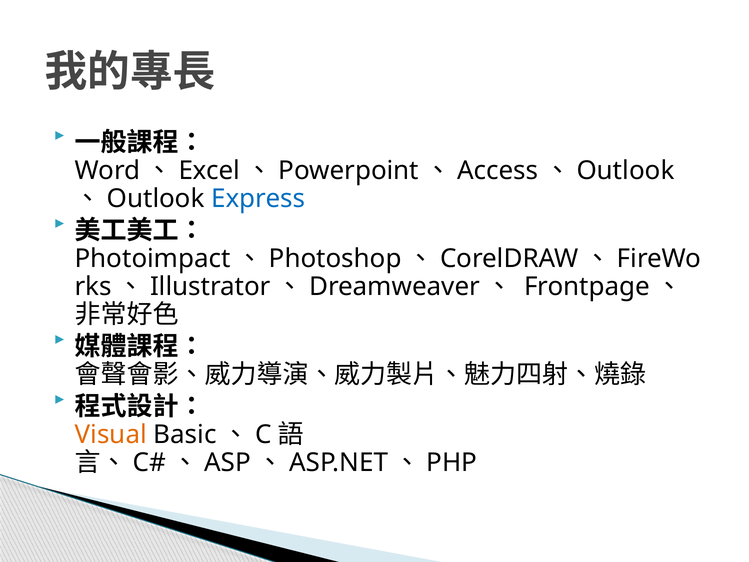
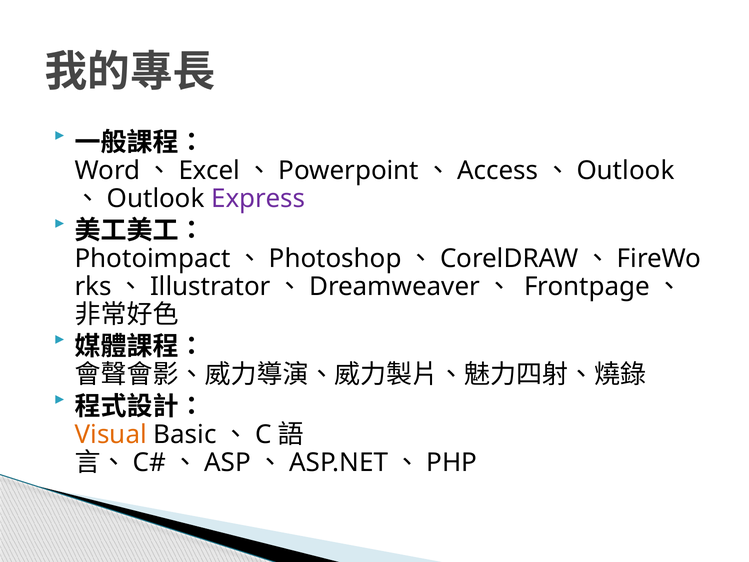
Express colour: blue -> purple
